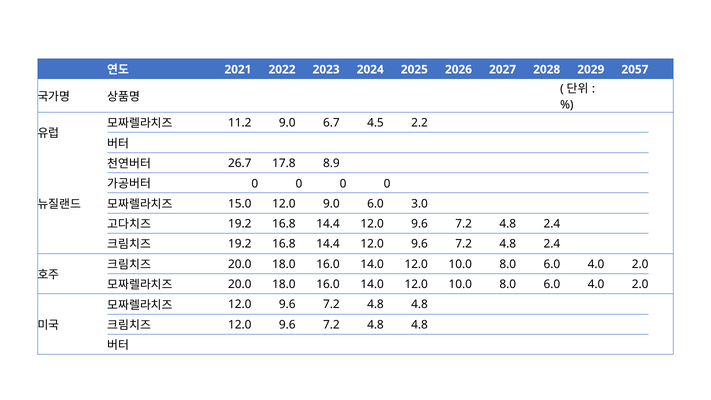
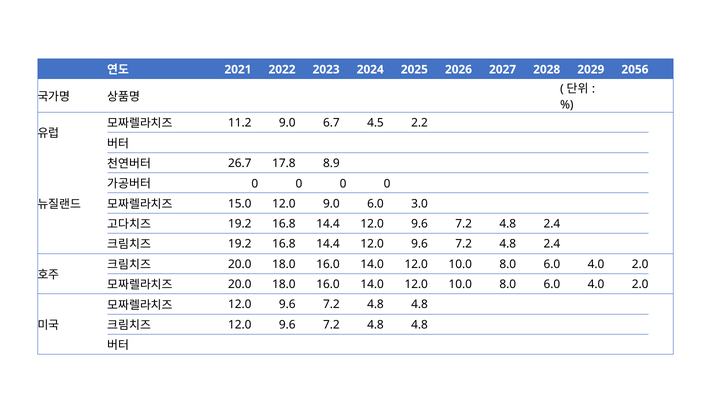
2057: 2057 -> 2056
